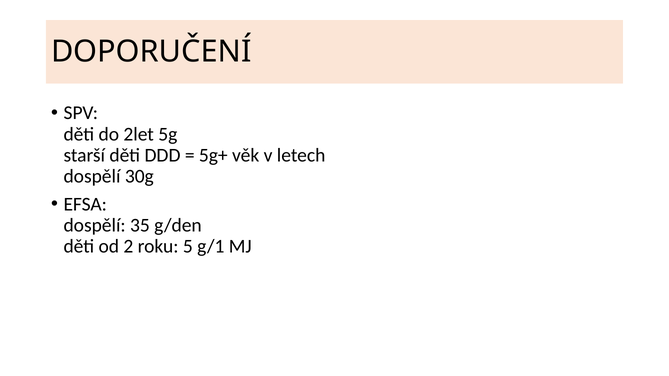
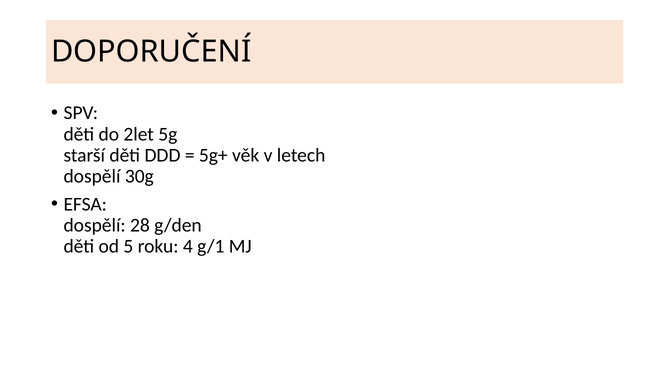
35: 35 -> 28
2: 2 -> 5
5: 5 -> 4
